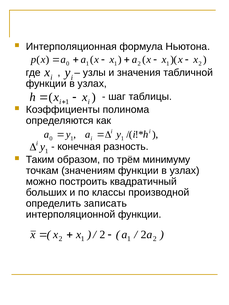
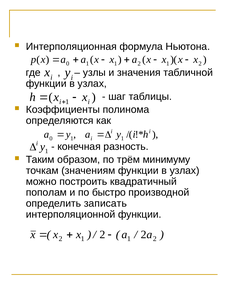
больших: больших -> пополам
классы: классы -> быстро
